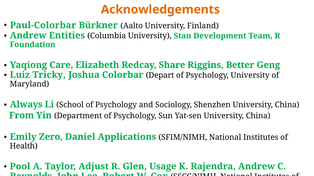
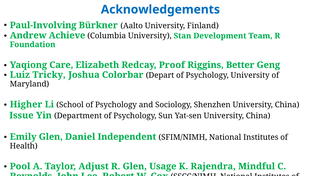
Acknowledgements colour: orange -> blue
Paul-Colorbar: Paul-Colorbar -> Paul-Involving
Entities: Entities -> Achieve
Share: Share -> Proof
Always: Always -> Higher
From: From -> Issue
Emily Zero: Zero -> Glen
Applications: Applications -> Independent
Rajendra Andrew: Andrew -> Mindful
